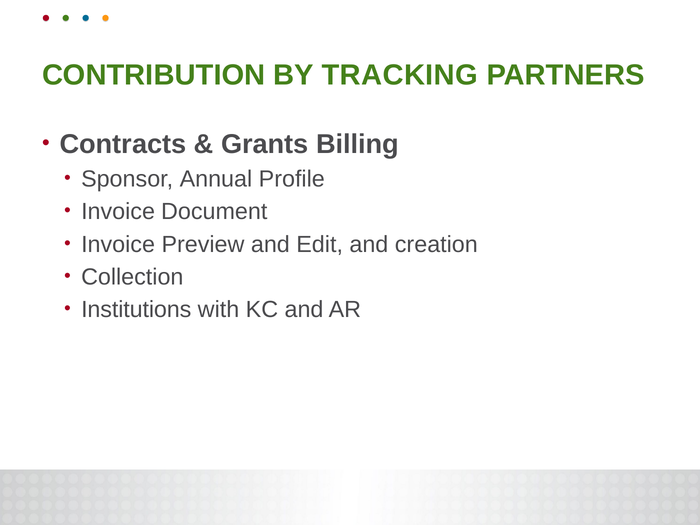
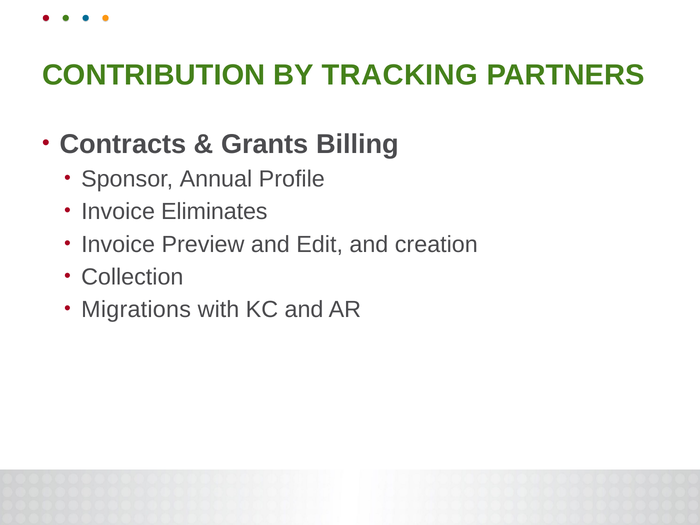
Document: Document -> Eliminates
Institutions: Institutions -> Migrations
